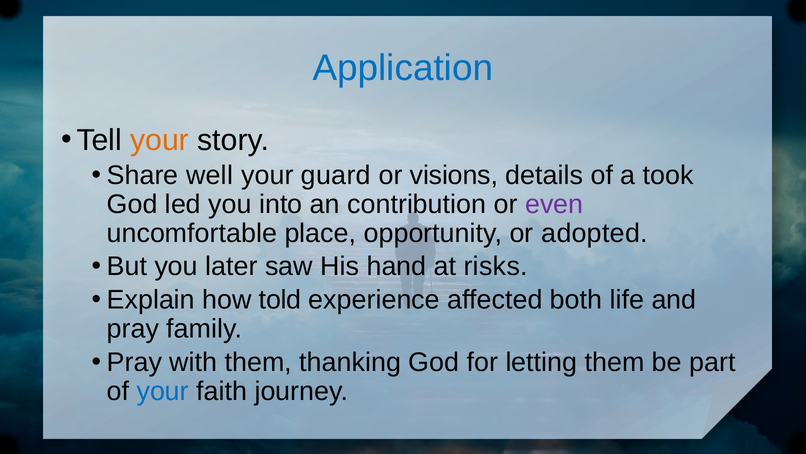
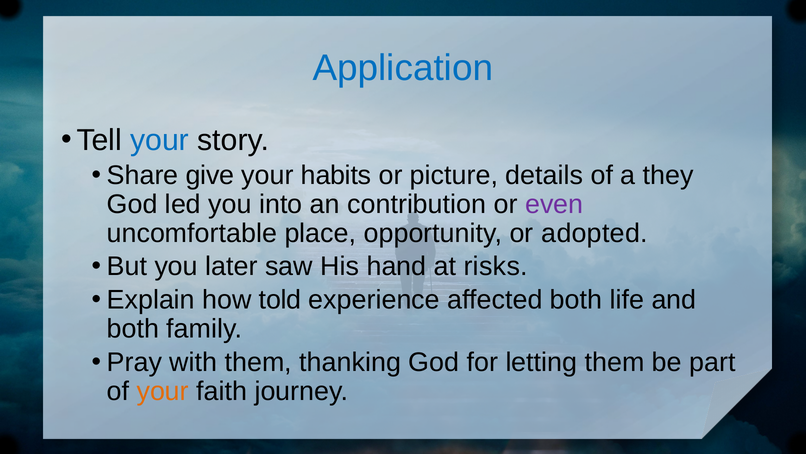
your at (160, 140) colour: orange -> blue
well: well -> give
guard: guard -> habits
visions: visions -> picture
took: took -> they
pray at (133, 328): pray -> both
your at (163, 391) colour: blue -> orange
